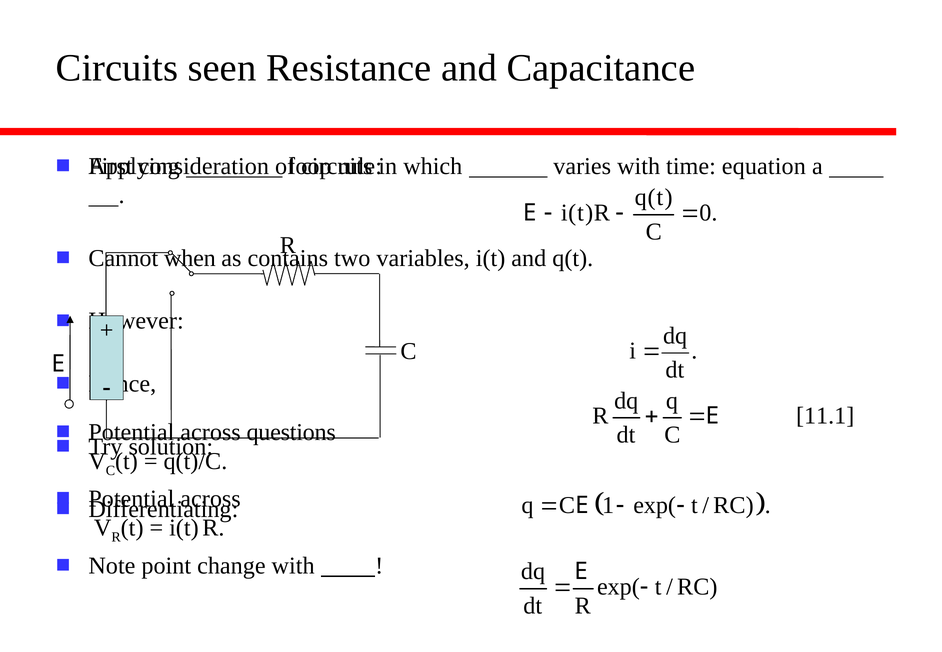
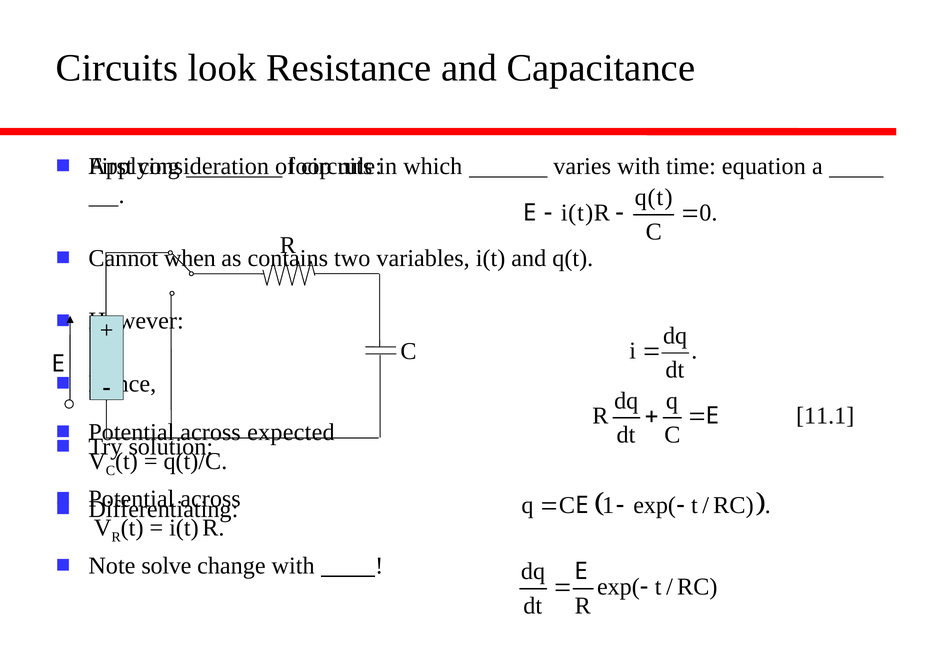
seen: seen -> look
questions: questions -> expected
point: point -> solve
